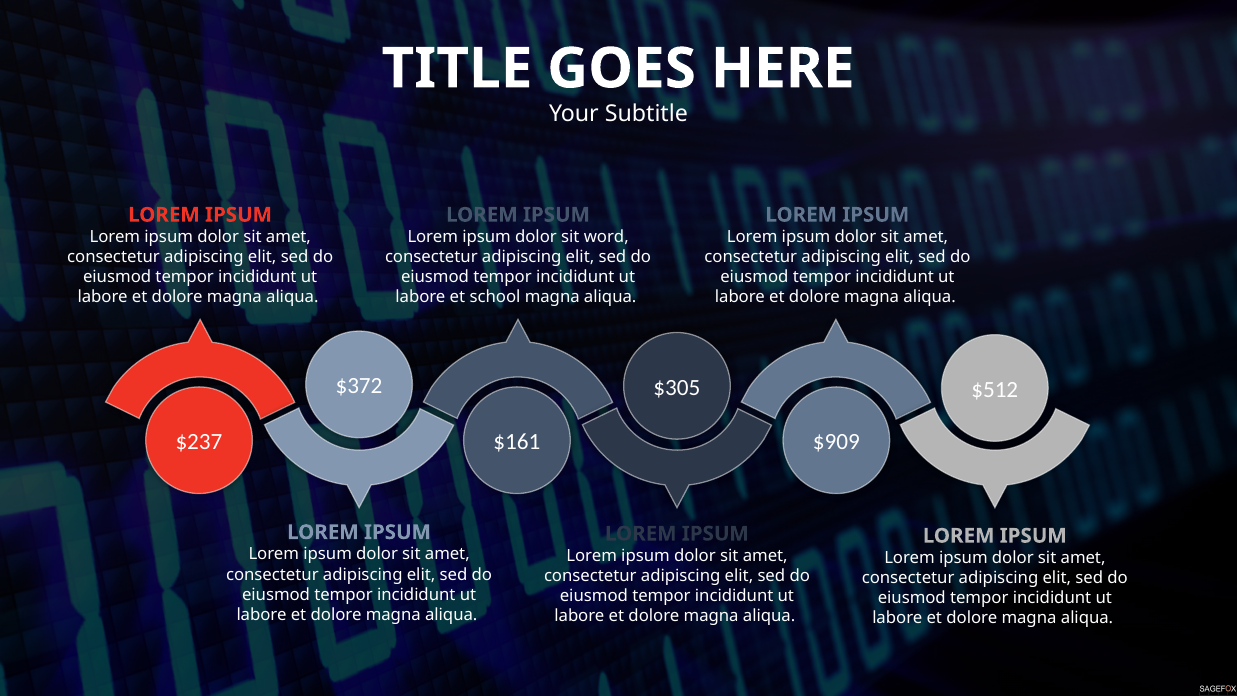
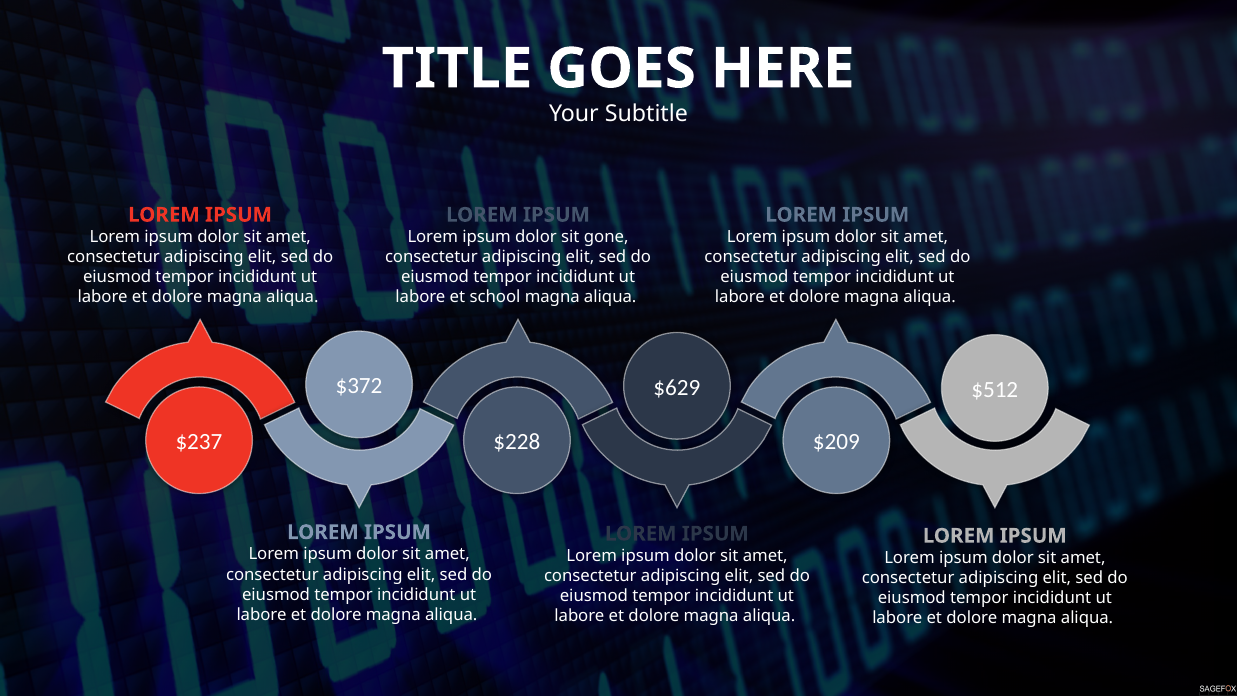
word: word -> gone
$305: $305 -> $629
$161: $161 -> $228
$909: $909 -> $209
